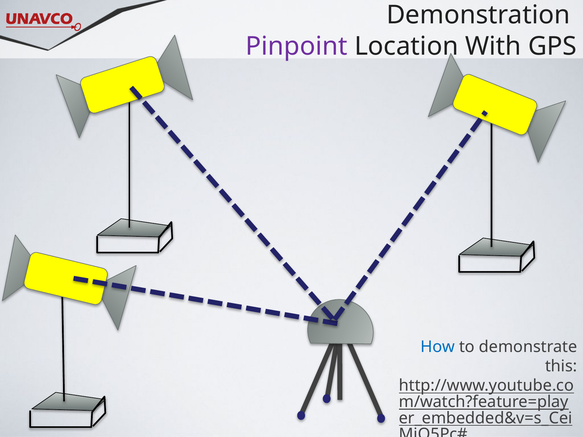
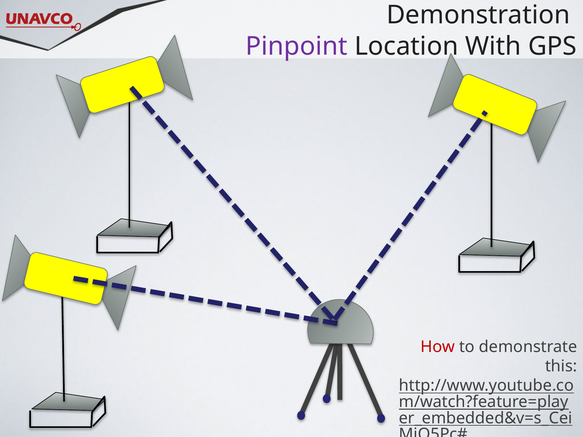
How colour: blue -> red
